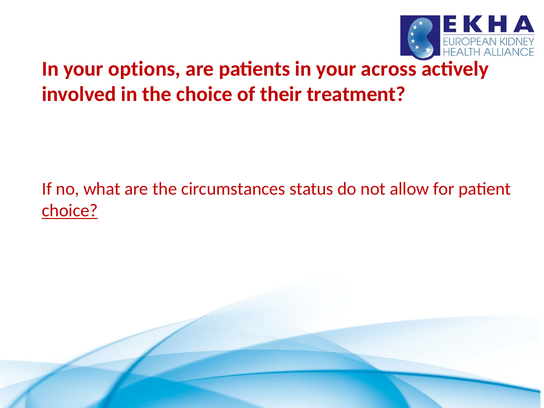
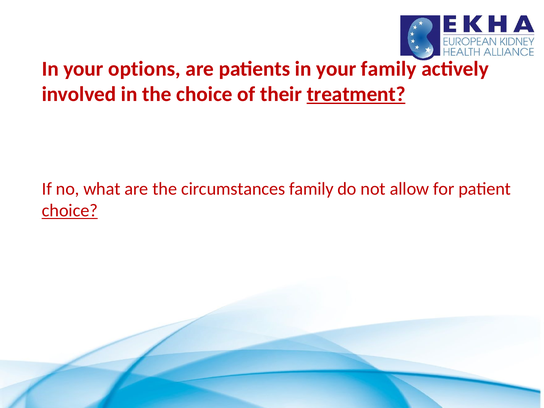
your across: across -> family
treatment underline: none -> present
circumstances status: status -> family
